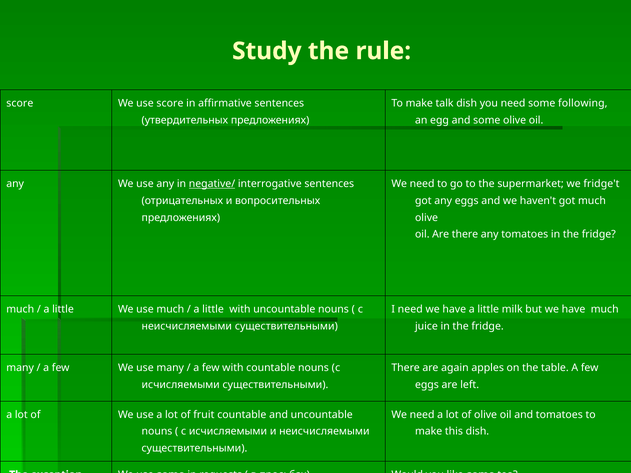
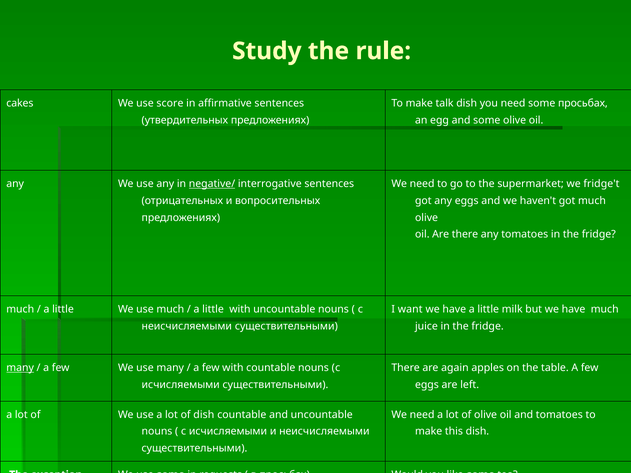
score at (20, 103): score -> cakes
some following: following -> просьбах
I need: need -> want
many at (20, 368) underline: none -> present
of fruit: fruit -> dish
